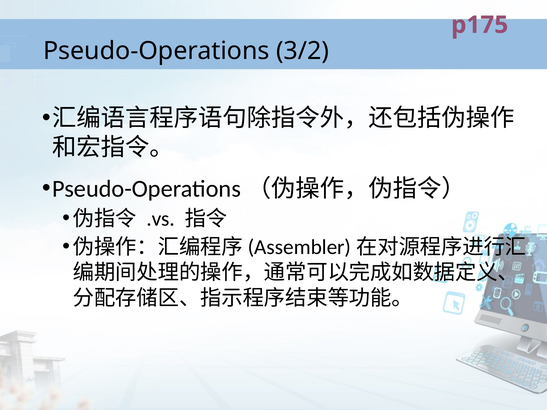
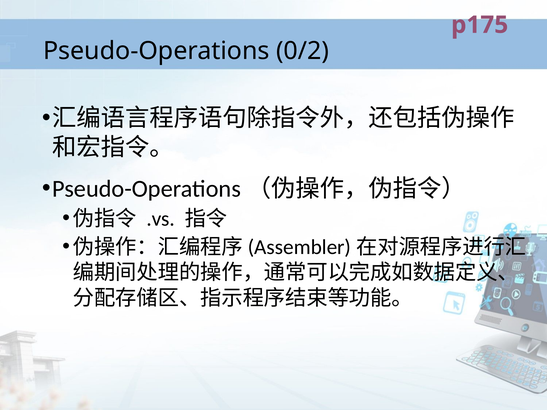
3/2: 3/2 -> 0/2
